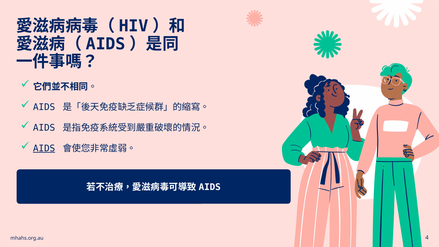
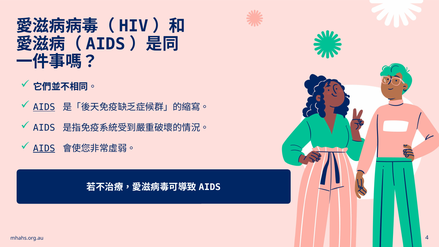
AIDS at (44, 107) underline: none -> present
